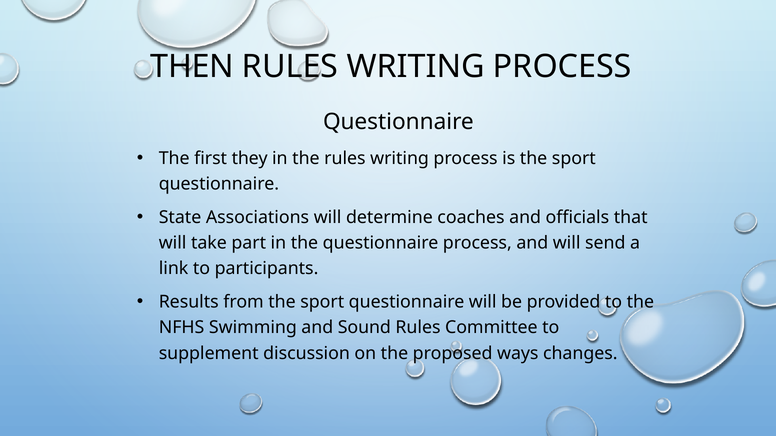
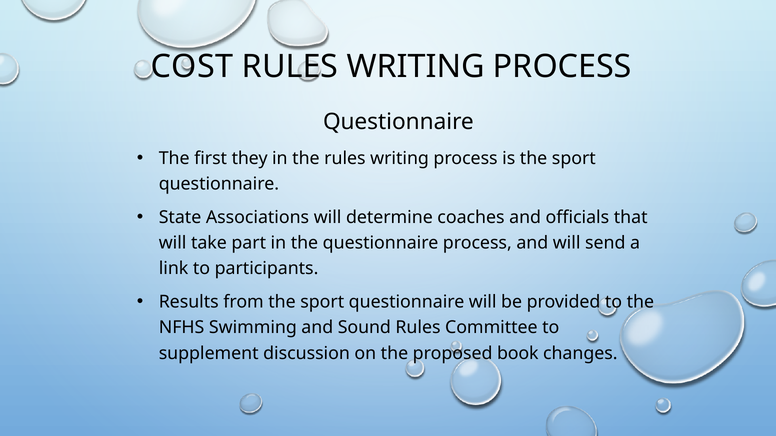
THEN: THEN -> COST
ways: ways -> book
